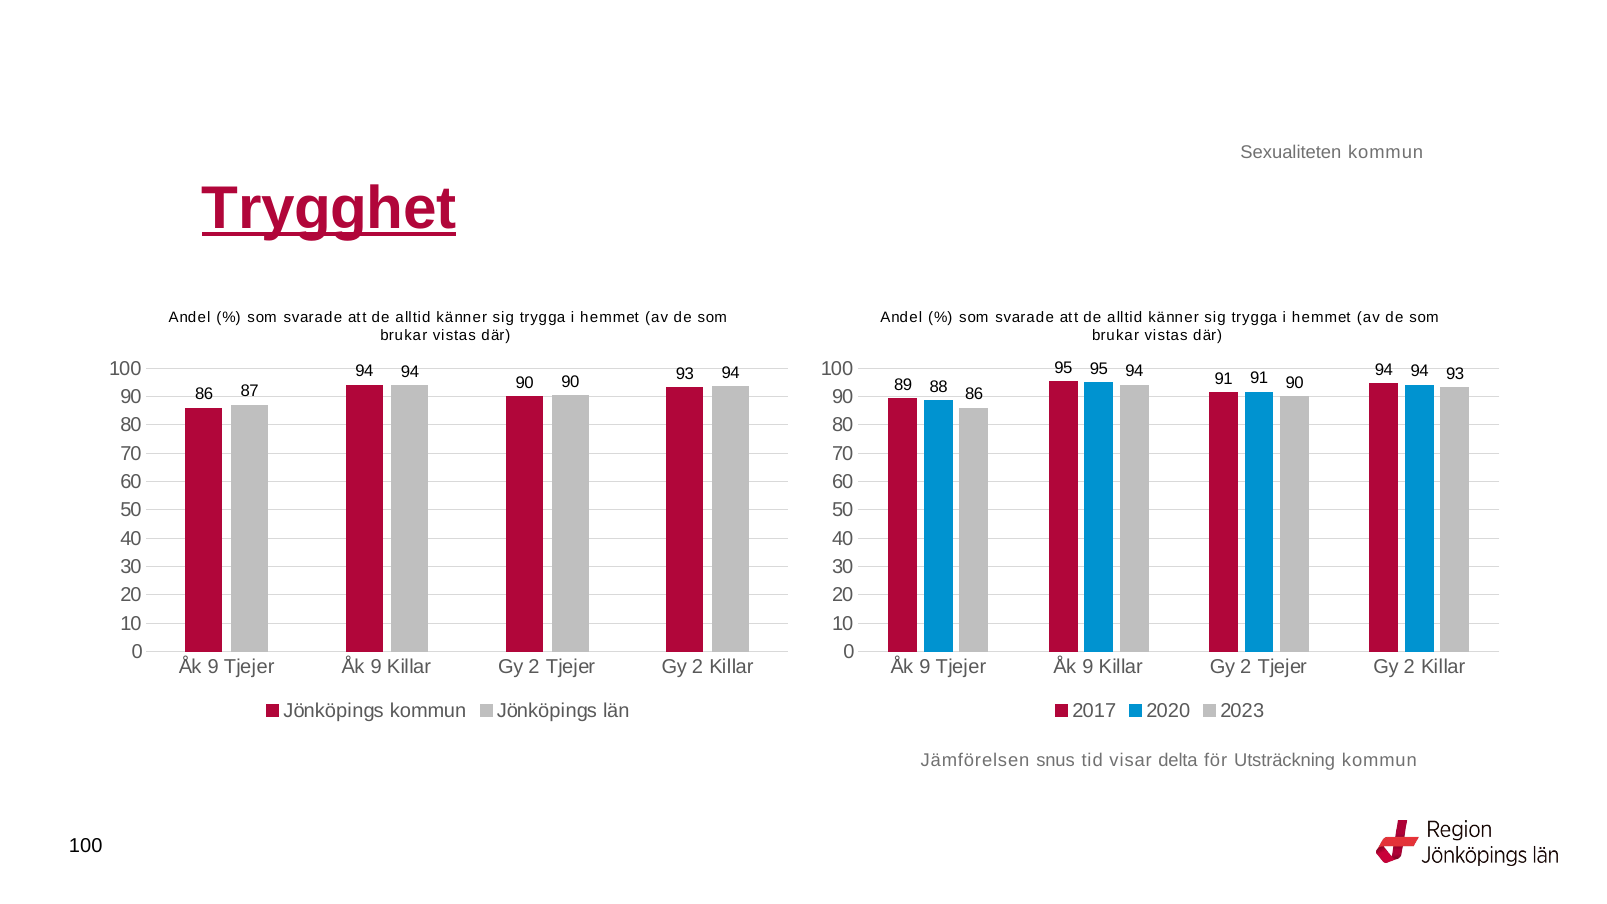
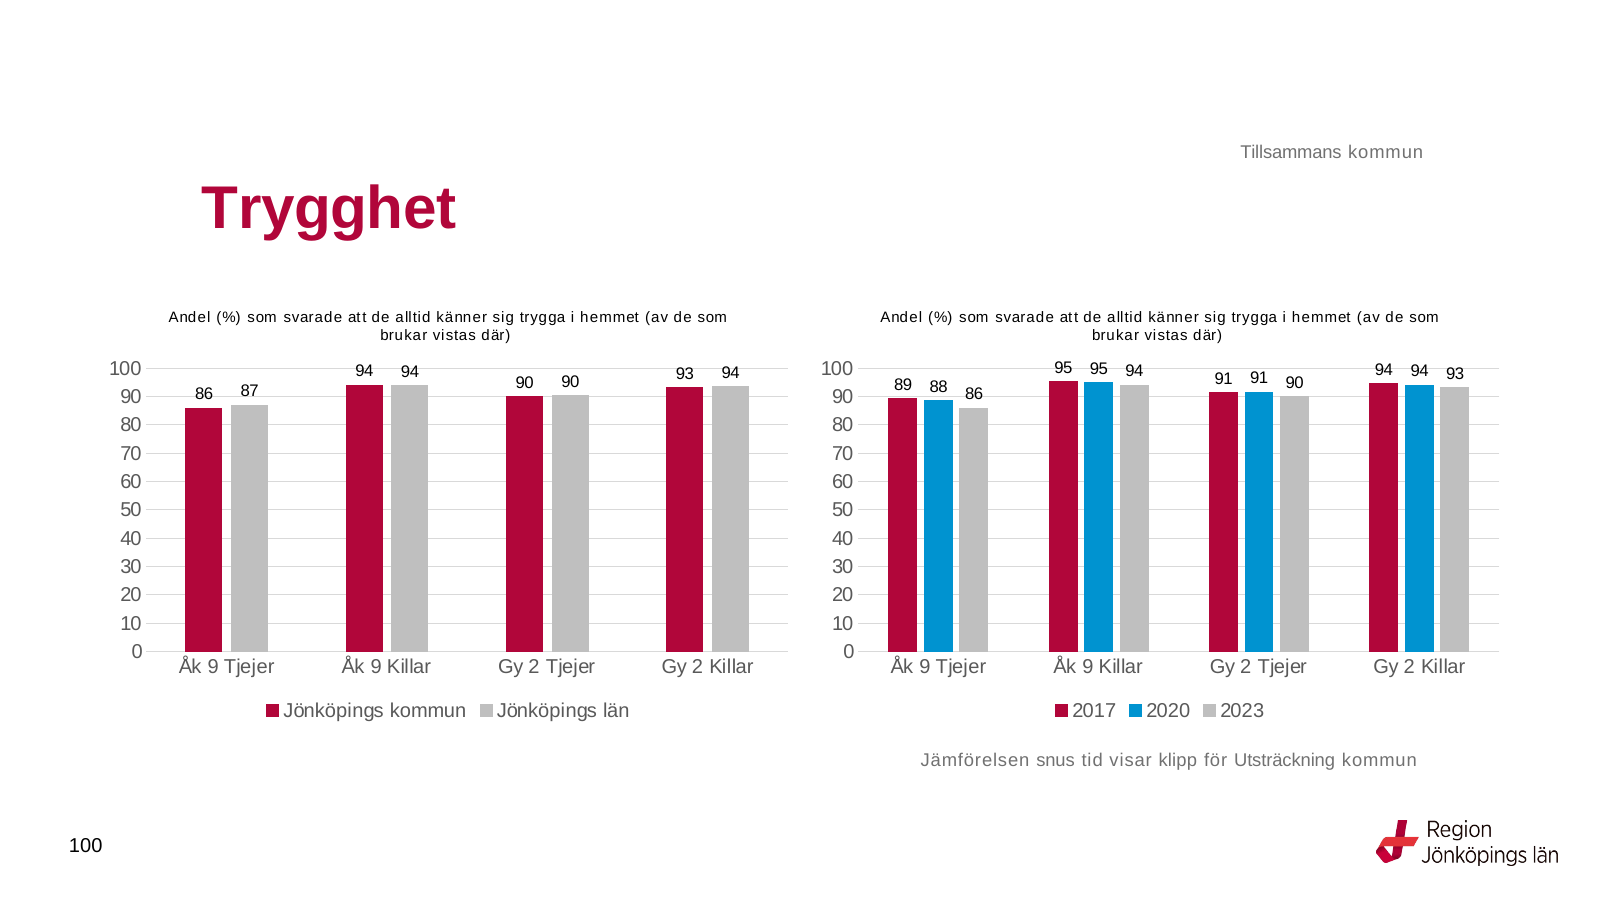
Sexualiteten: Sexualiteten -> Tillsammans
Trygghet underline: present -> none
delta: delta -> klipp
